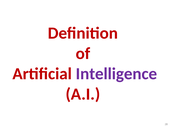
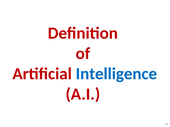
Intelligence colour: purple -> blue
